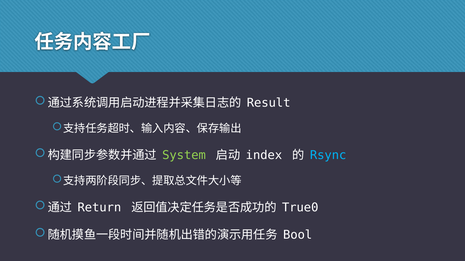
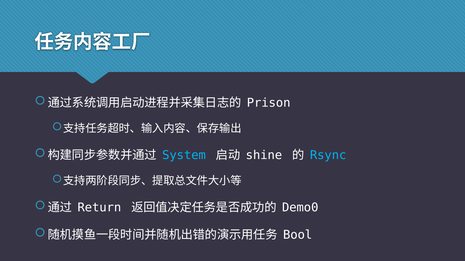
Result: Result -> Prison
System colour: light green -> light blue
index: index -> shine
True0: True0 -> Demo0
